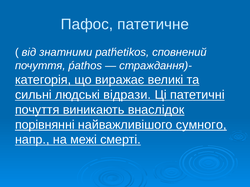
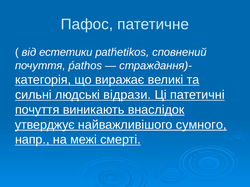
знатними: знатними -> естетики
порівнянні: порівнянні -> утверджує
